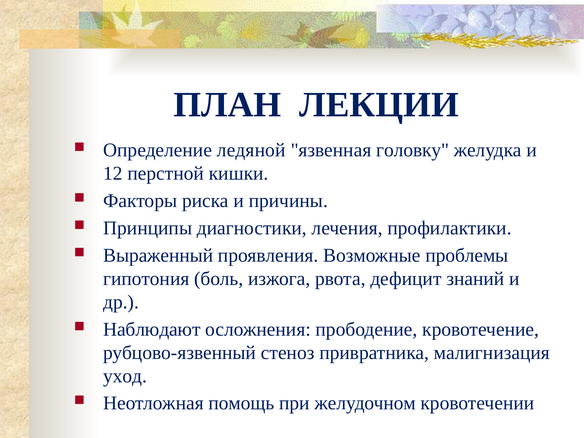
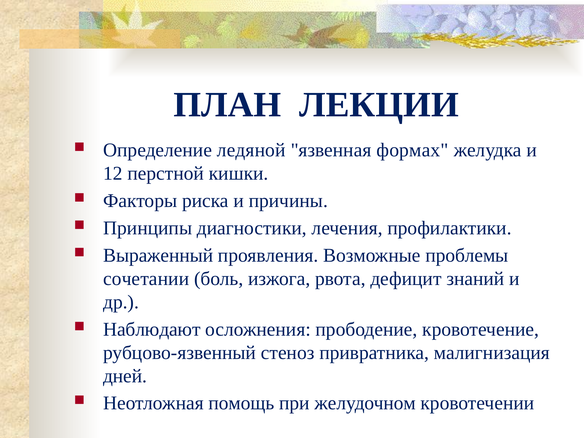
головку: головку -> формах
гипотония: гипотония -> сочетании
уход: уход -> дней
